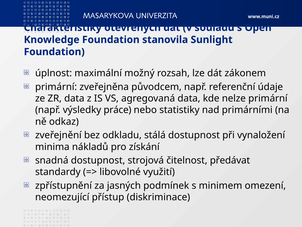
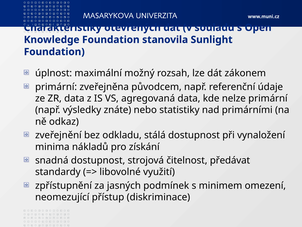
práce: práce -> znáte
